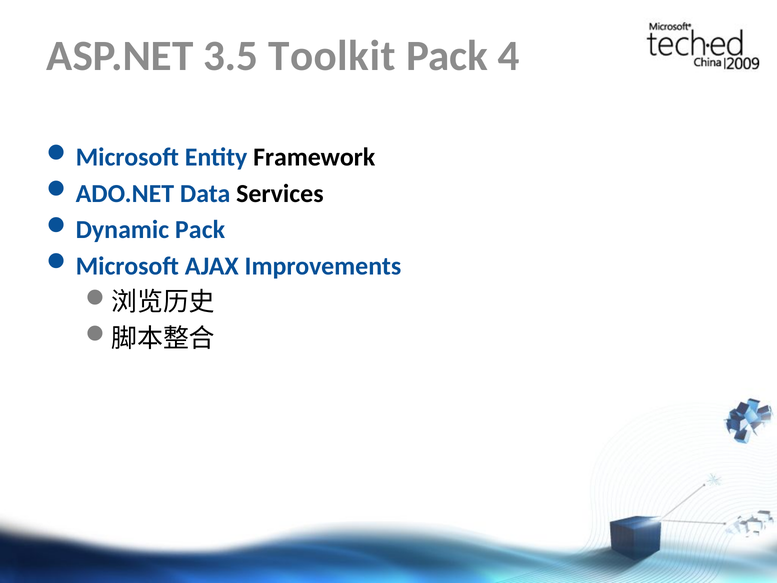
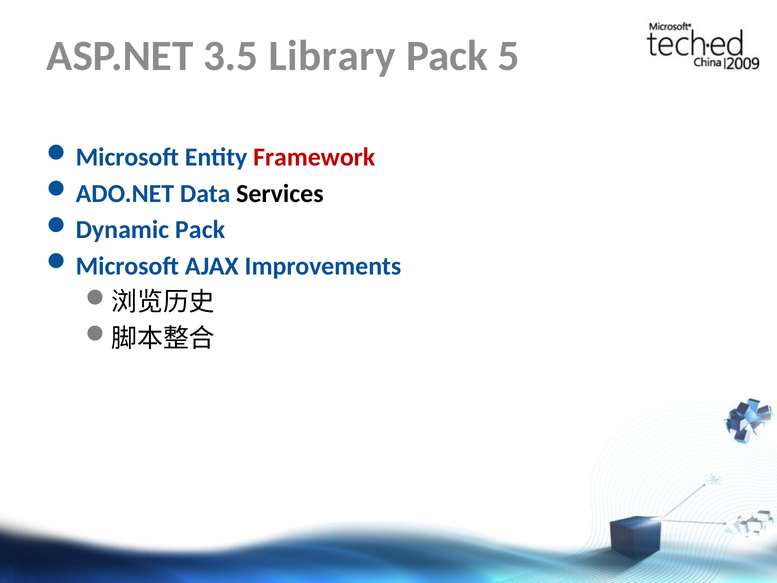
Toolkit: Toolkit -> Library
4: 4 -> 5
Framework colour: black -> red
